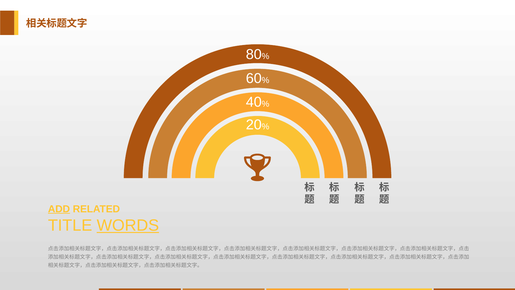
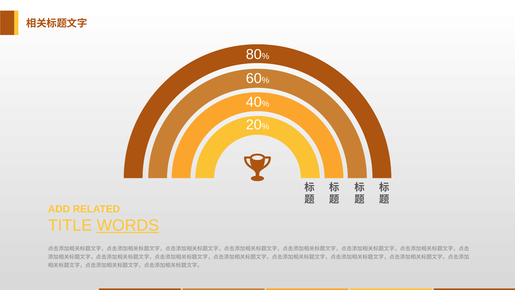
ADD underline: present -> none
